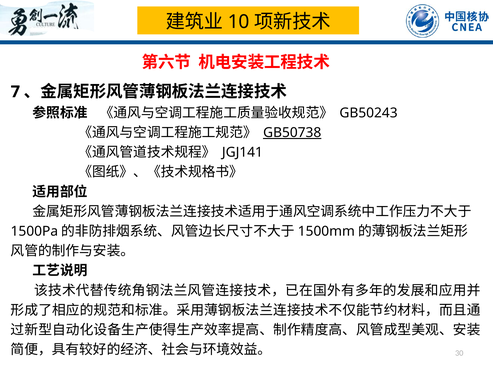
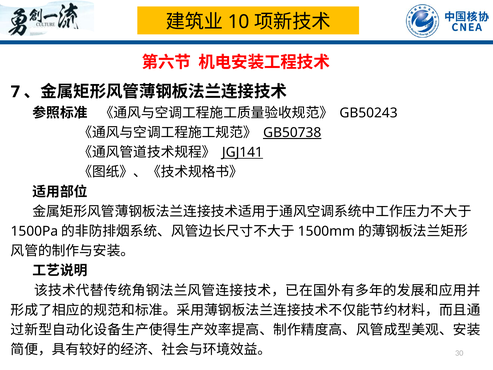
JGJ141 underline: none -> present
